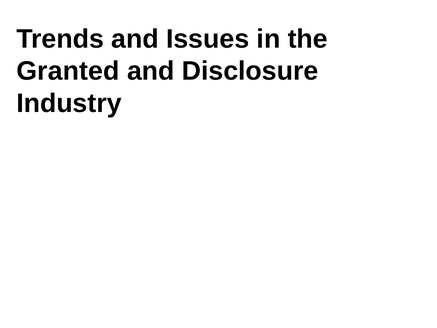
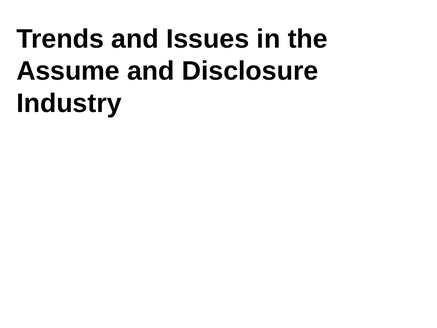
Granted: Granted -> Assume
